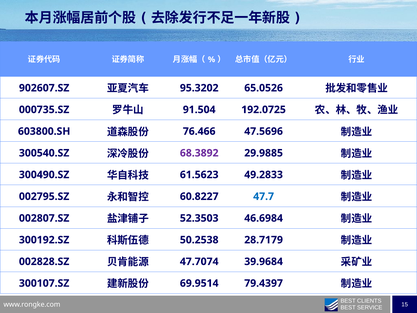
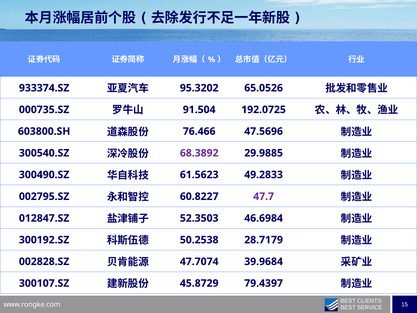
902607.SZ: 902607.SZ -> 933374.SZ
47.7 colour: blue -> purple
002807.SZ: 002807.SZ -> 012847.SZ
69.9514: 69.9514 -> 45.8729
